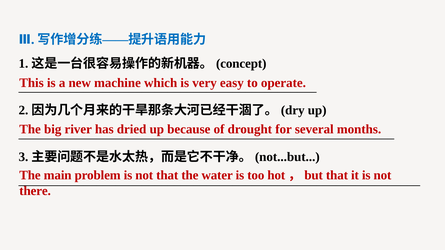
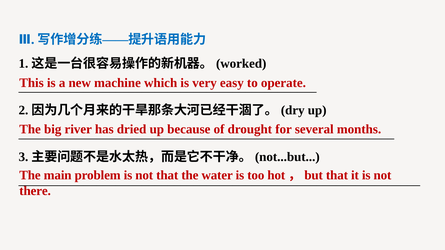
concept: concept -> worked
